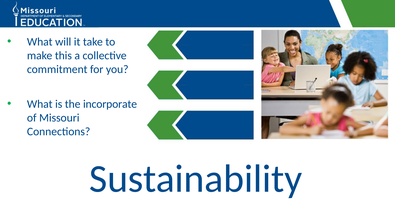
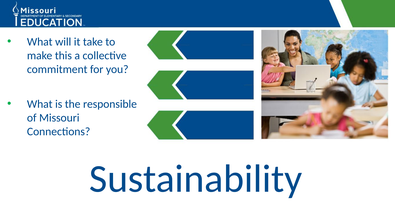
incorporate: incorporate -> responsible
